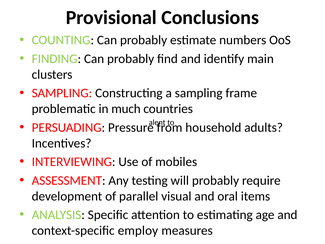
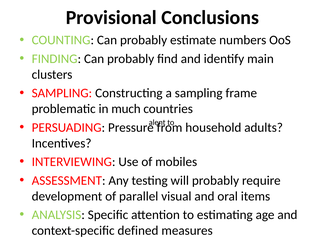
employ: employ -> defined
